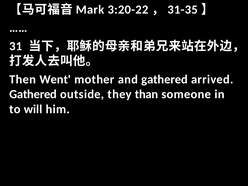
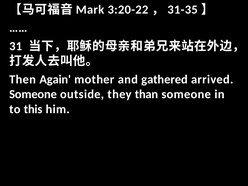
Went: Went -> Again
Gathered at (33, 94): Gathered -> Someone
will: will -> this
